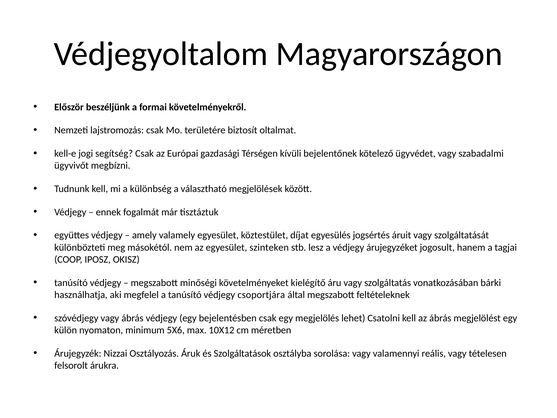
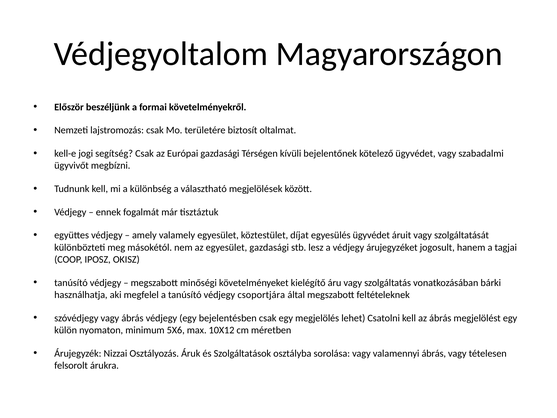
egyesülés jogsértés: jogsértés -> ügyvédet
egyesület szinteken: szinteken -> gazdasági
valamennyi reális: reális -> ábrás
